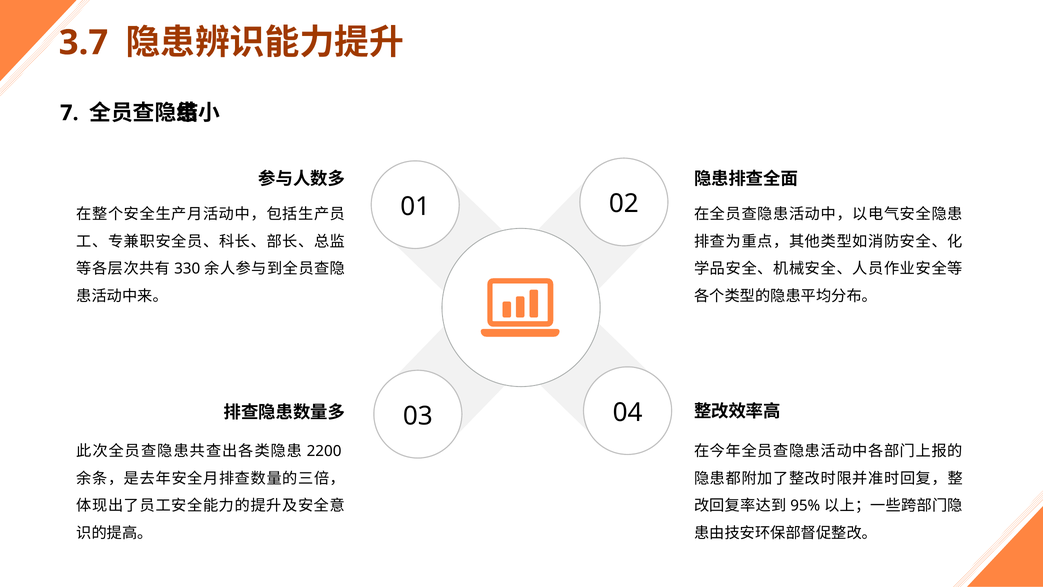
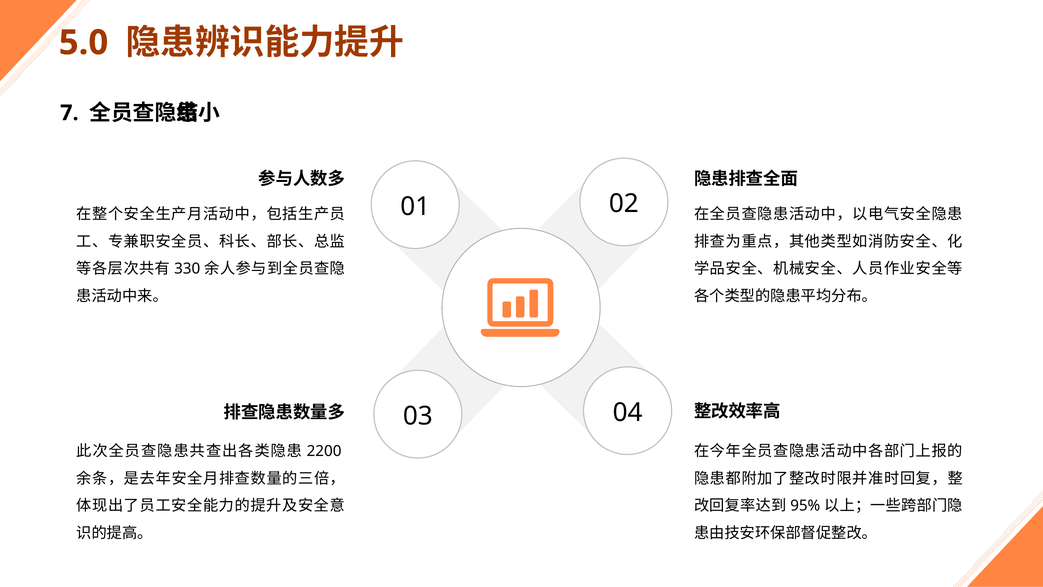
3.7: 3.7 -> 5.0
